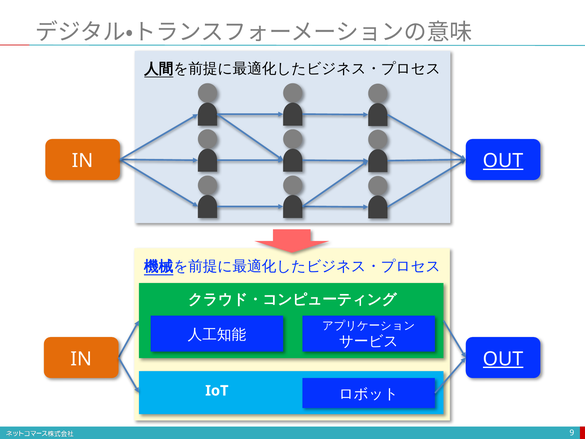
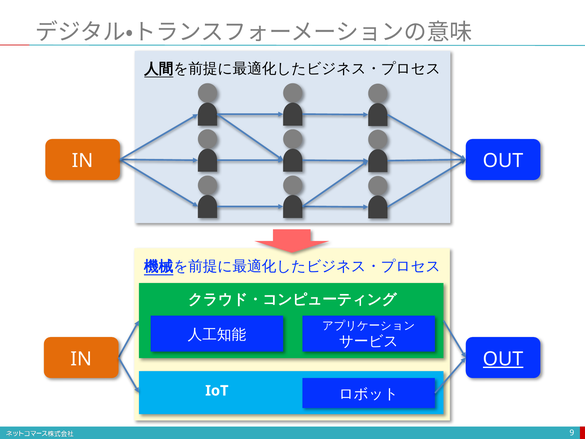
OUT at (503, 161) underline: present -> none
